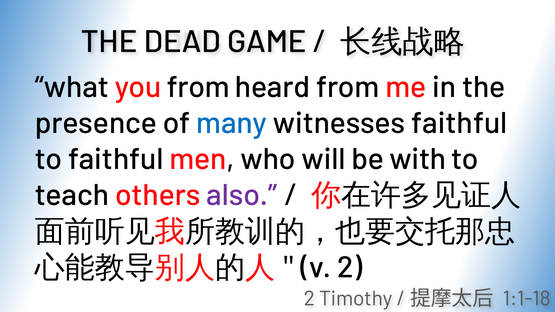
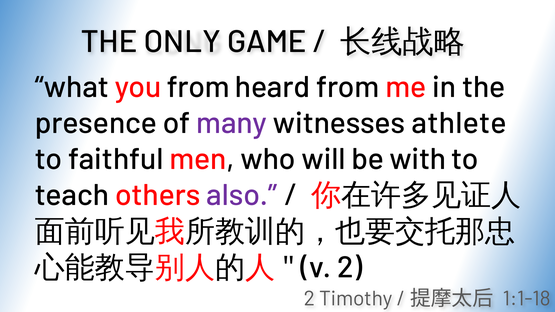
DEAD: DEAD -> ONLY
many colour: blue -> purple
witnesses faithful: faithful -> athlete
